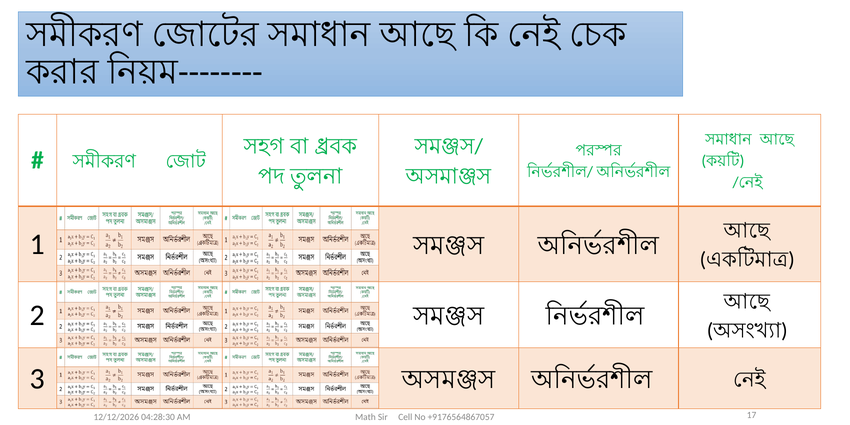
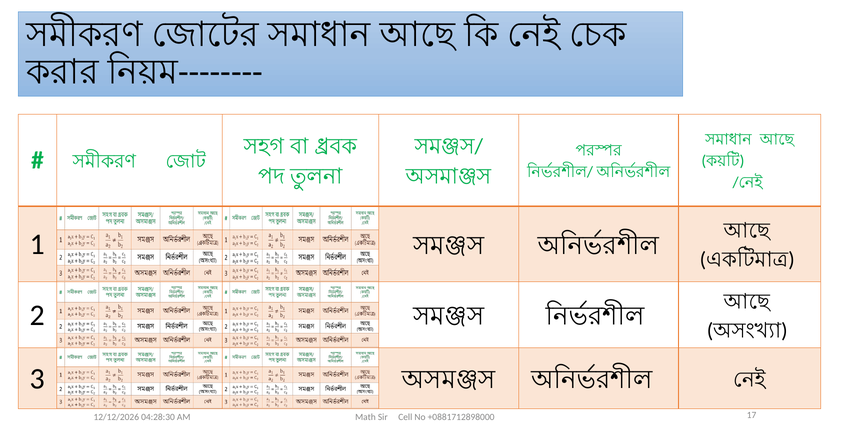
+9176564867057: +9176564867057 -> +0881712898000
